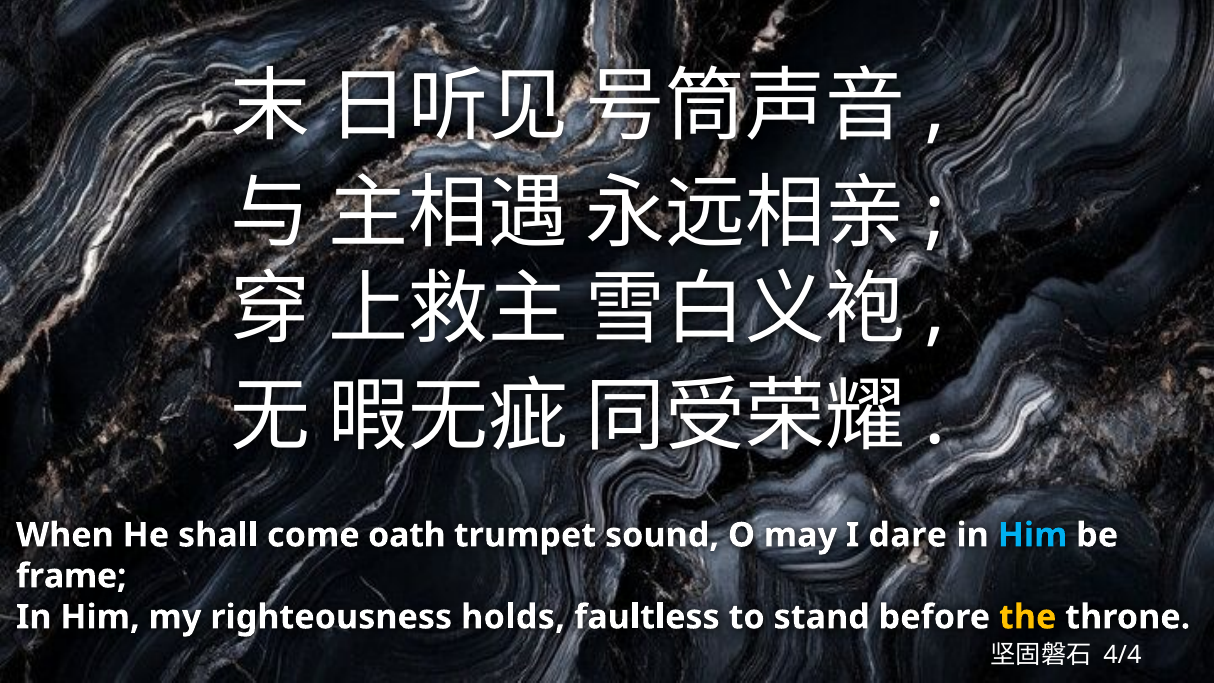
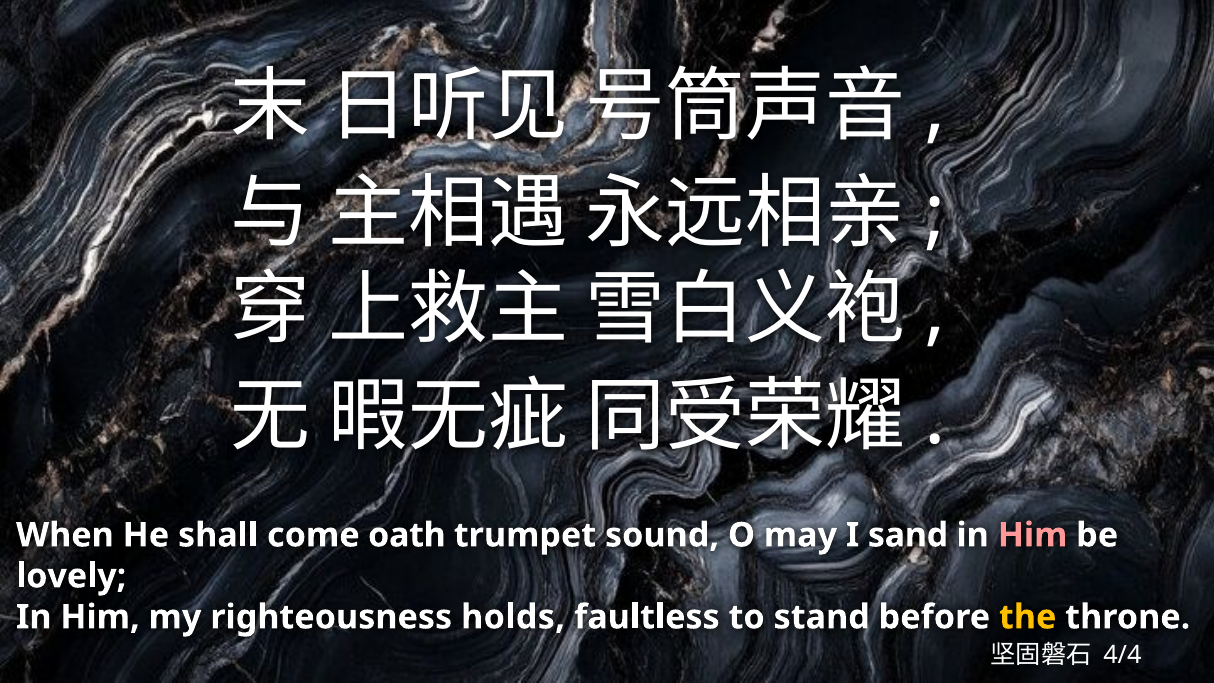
dare: dare -> sand
Him at (1033, 535) colour: light blue -> pink
frame: frame -> lovely
